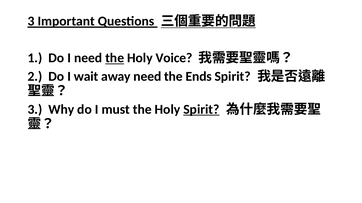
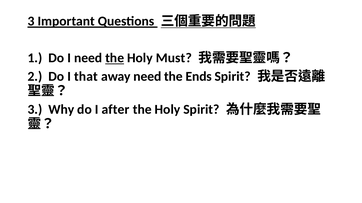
Voice: Voice -> Must
wait: wait -> that
must: must -> after
Spirit at (201, 110) underline: present -> none
